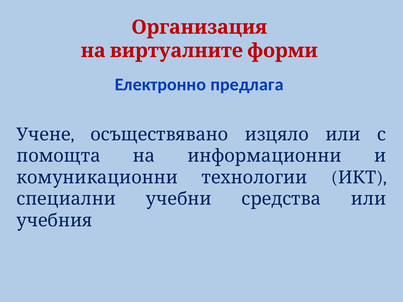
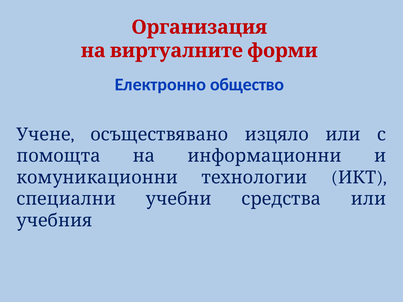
предлага: предлага -> общество
